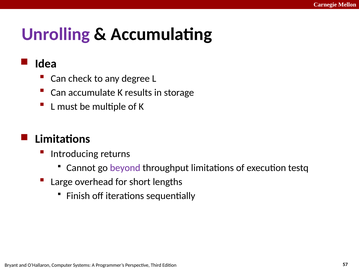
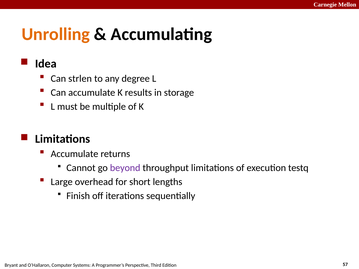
Unrolling colour: purple -> orange
check: check -> strlen
Introducing at (74, 154): Introducing -> Accumulate
